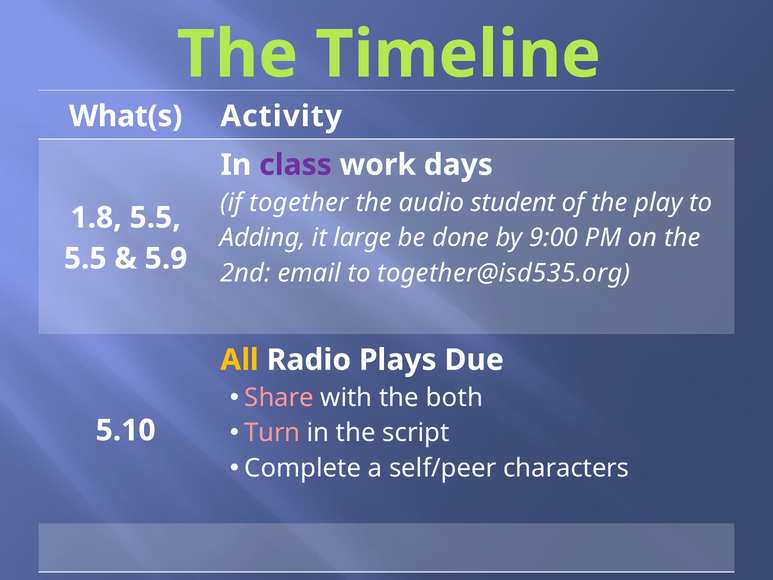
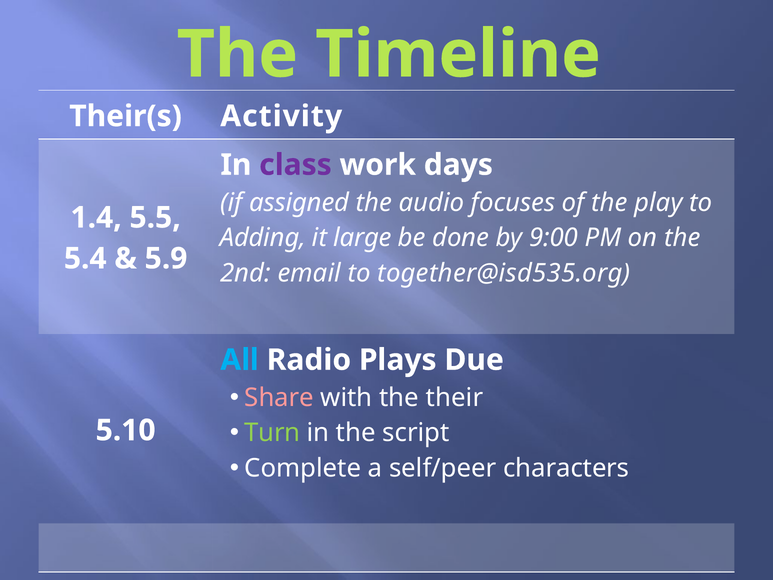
What(s: What(s -> Their(s
together: together -> assigned
student: student -> focuses
1.8: 1.8 -> 1.4
5.5 at (85, 258): 5.5 -> 5.4
All colour: yellow -> light blue
both: both -> their
Turn colour: pink -> light green
